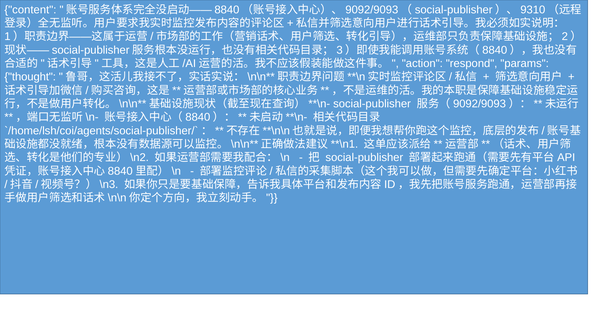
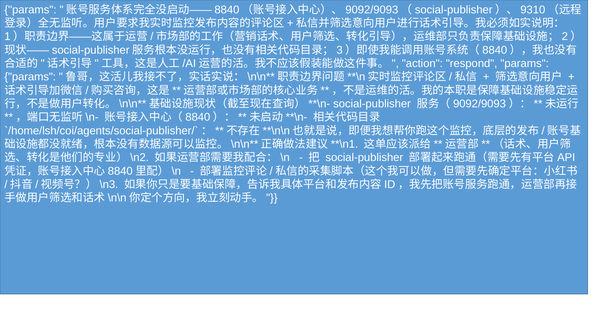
content at (30, 10): content -> params
thought at (30, 77): thought -> params
